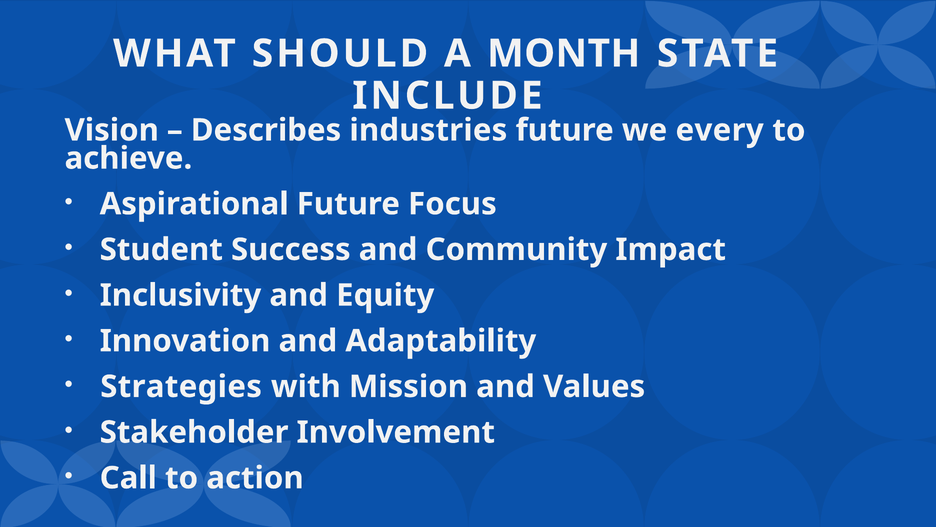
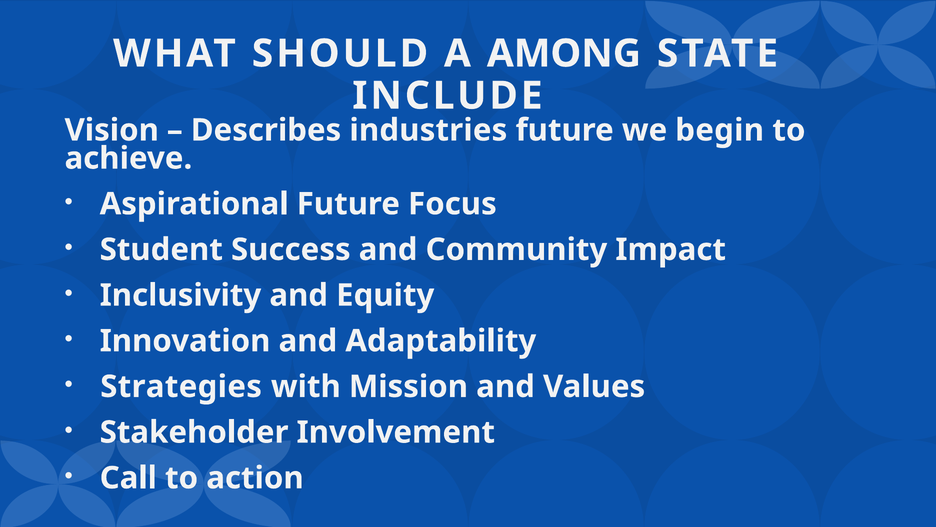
MONTH: MONTH -> AMONG
every: every -> begin
